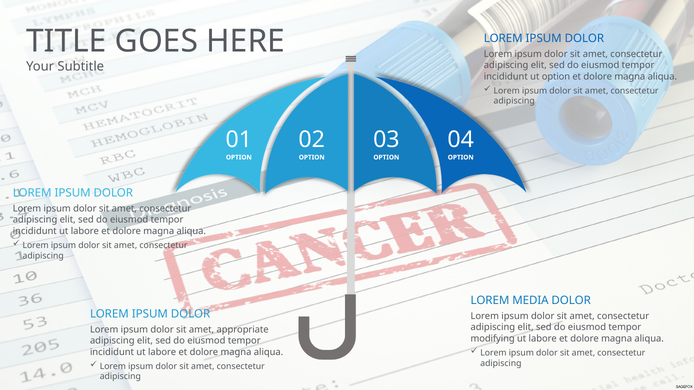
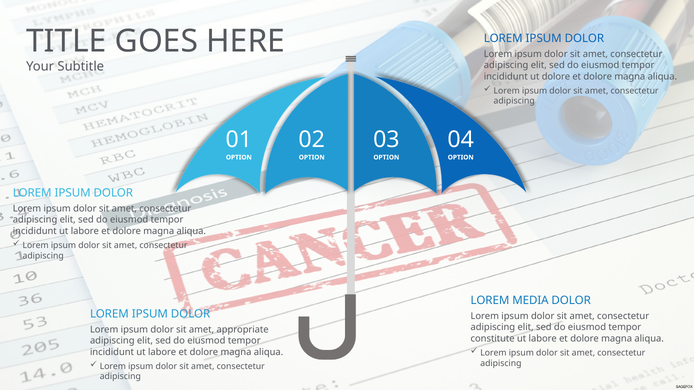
ut option: option -> dolore
modifying: modifying -> constitute
